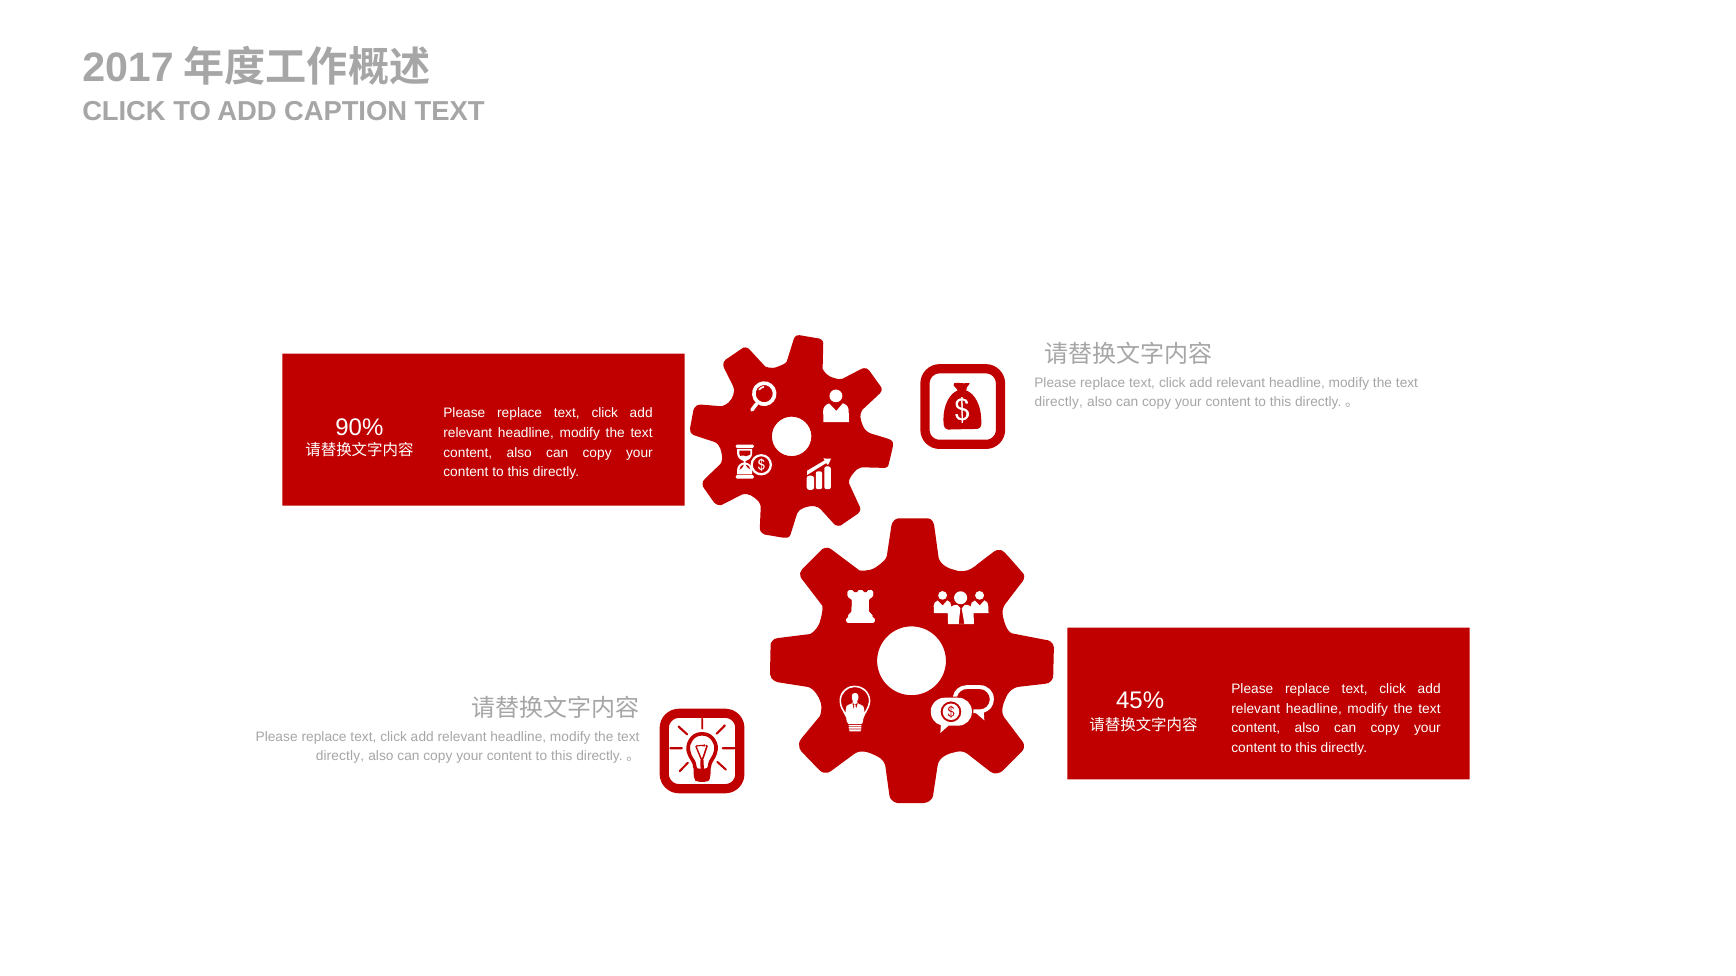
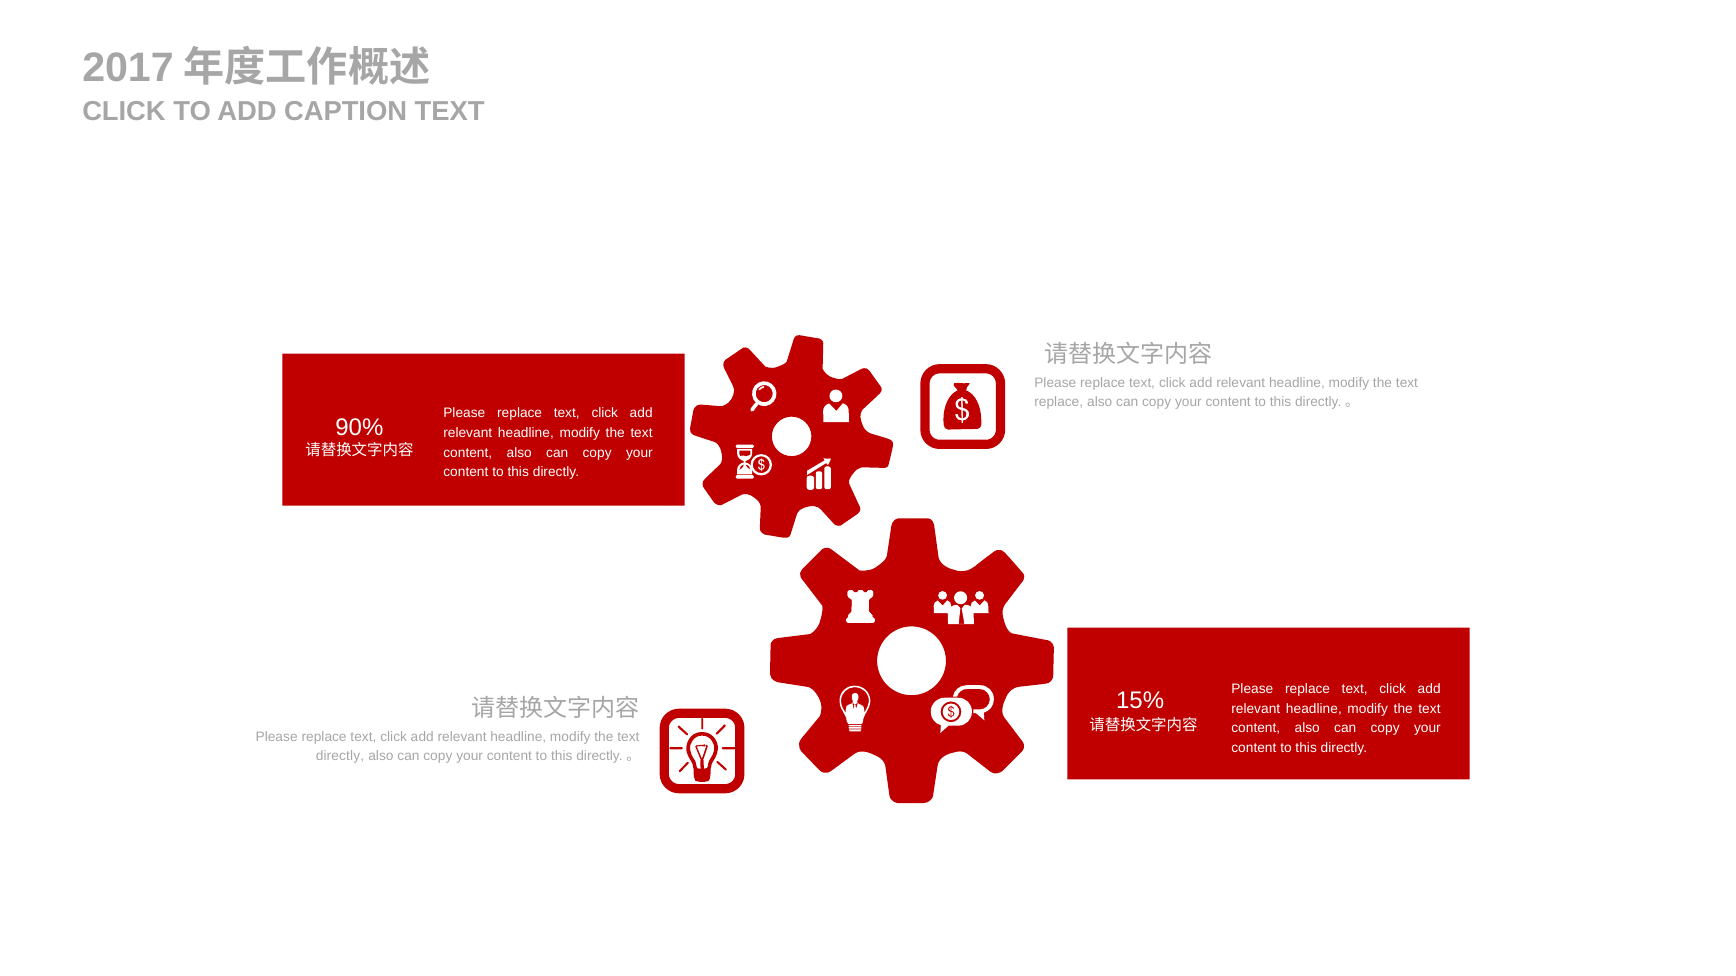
directly at (1059, 403): directly -> replace
45%: 45% -> 15%
